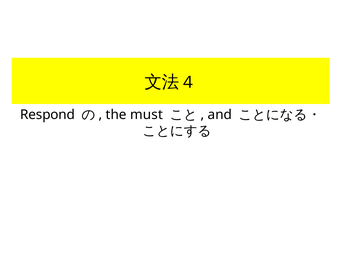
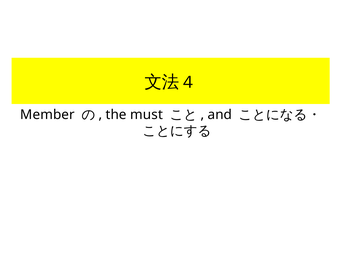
Respond: Respond -> Member
